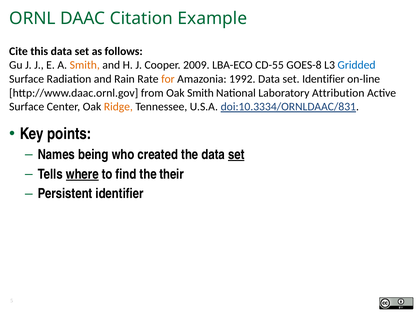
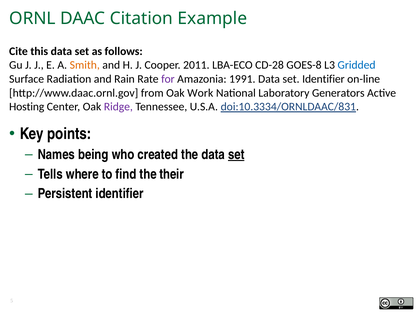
2009: 2009 -> 2011
CD-55: CD-55 -> CD-28
for colour: orange -> purple
1992: 1992 -> 1991
Oak Smith: Smith -> Work
Attribution: Attribution -> Generators
Surface at (27, 107): Surface -> Hosting
Ridge colour: orange -> purple
where underline: present -> none
